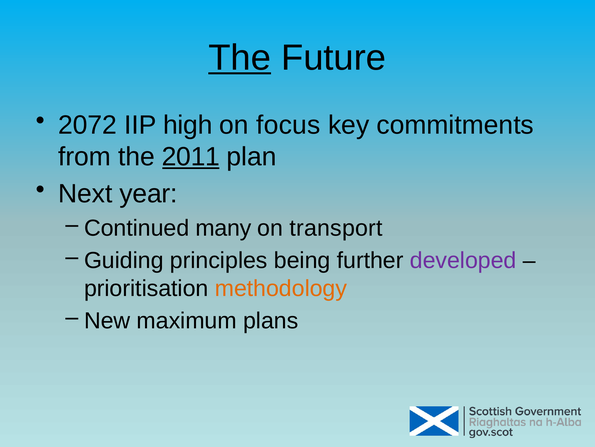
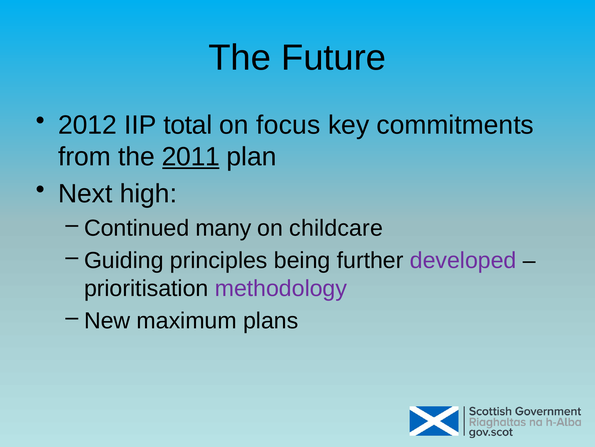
The at (240, 58) underline: present -> none
2072: 2072 -> 2012
high: high -> total
year: year -> high
transport: transport -> childcare
methodology colour: orange -> purple
